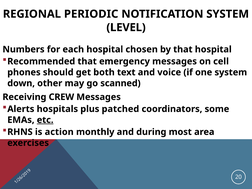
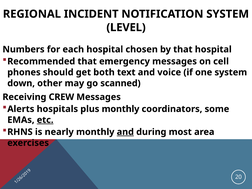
PERIODIC: PERIODIC -> INCIDENT
plus patched: patched -> monthly
action: action -> nearly
and at (125, 132) underline: none -> present
